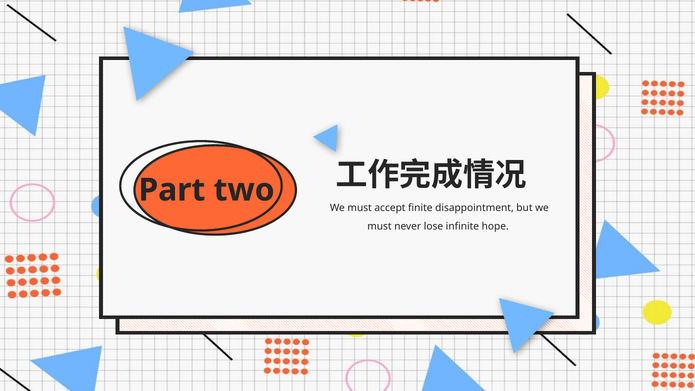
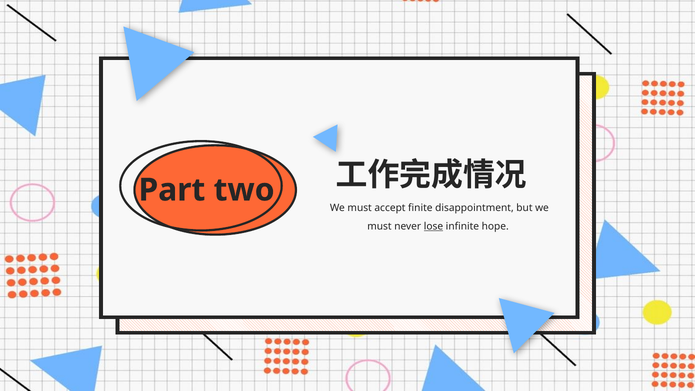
lose underline: none -> present
